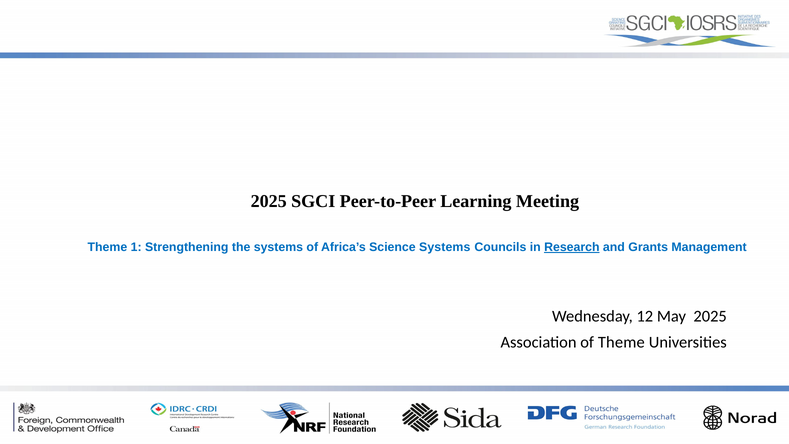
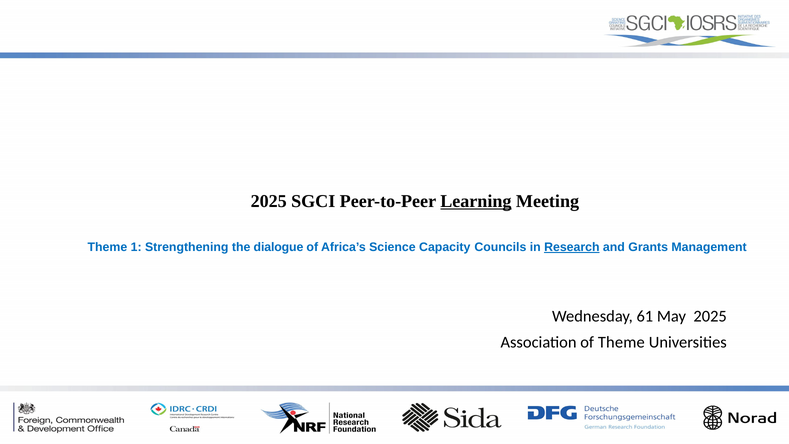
Learning underline: none -> present
the systems: systems -> dialogue
Science Systems: Systems -> Capacity
12: 12 -> 61
